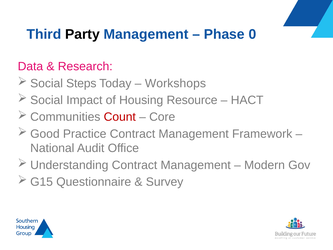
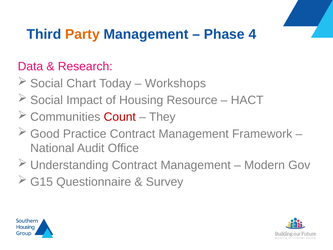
Party colour: black -> orange
0: 0 -> 4
Steps: Steps -> Chart
Core: Core -> They
